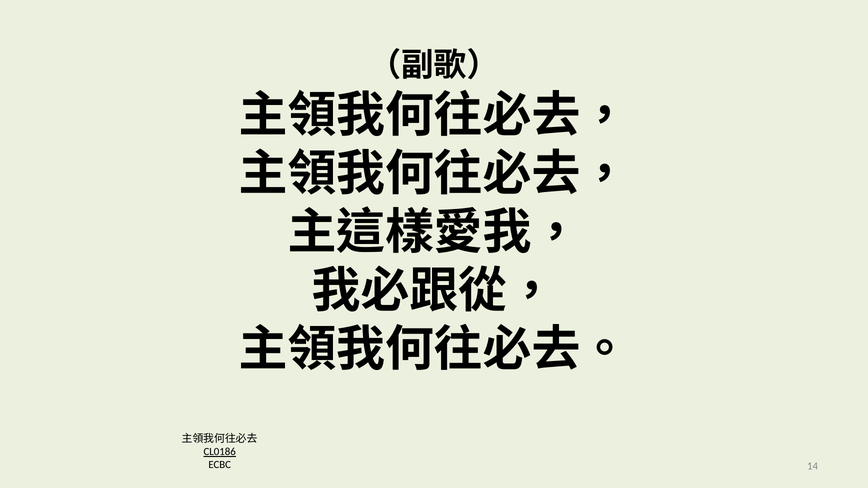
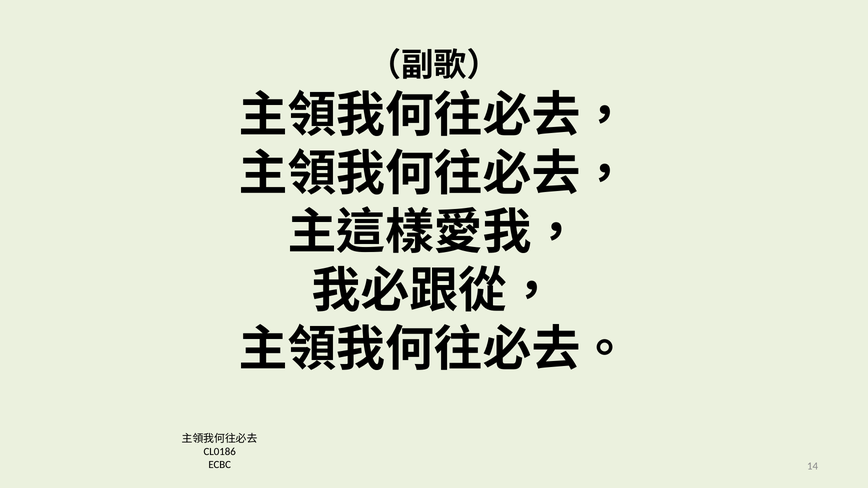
CL0186 underline: present -> none
